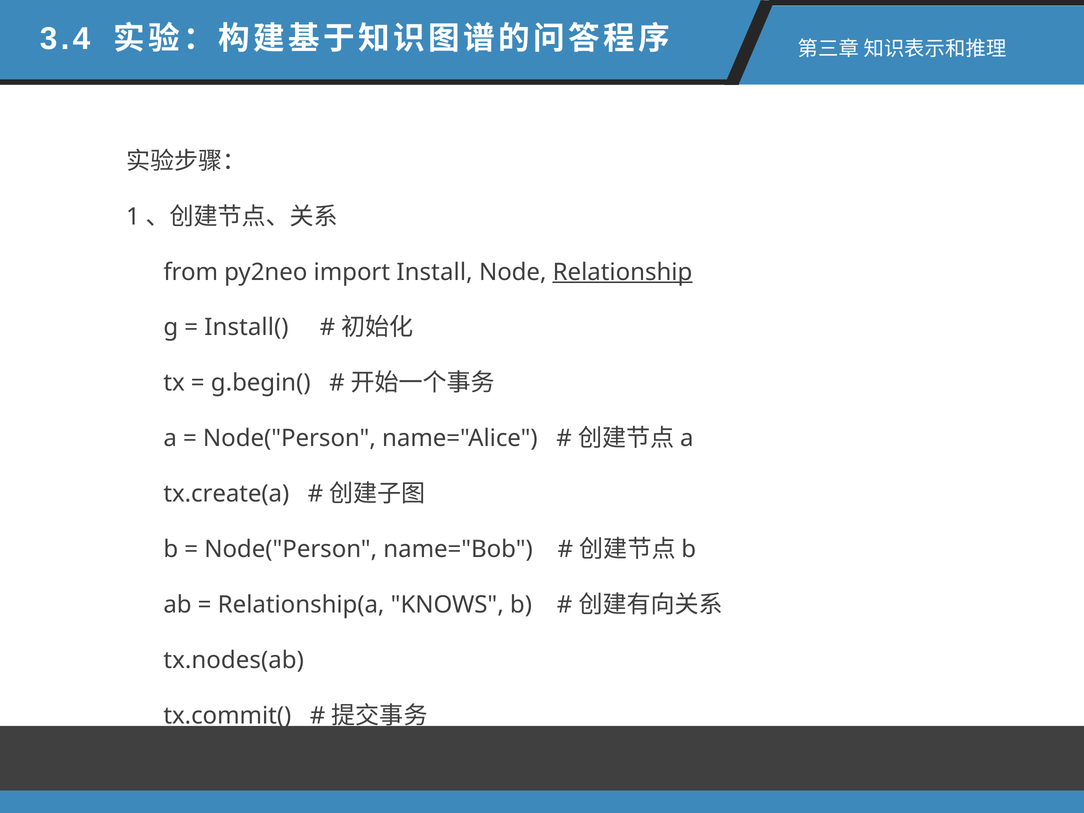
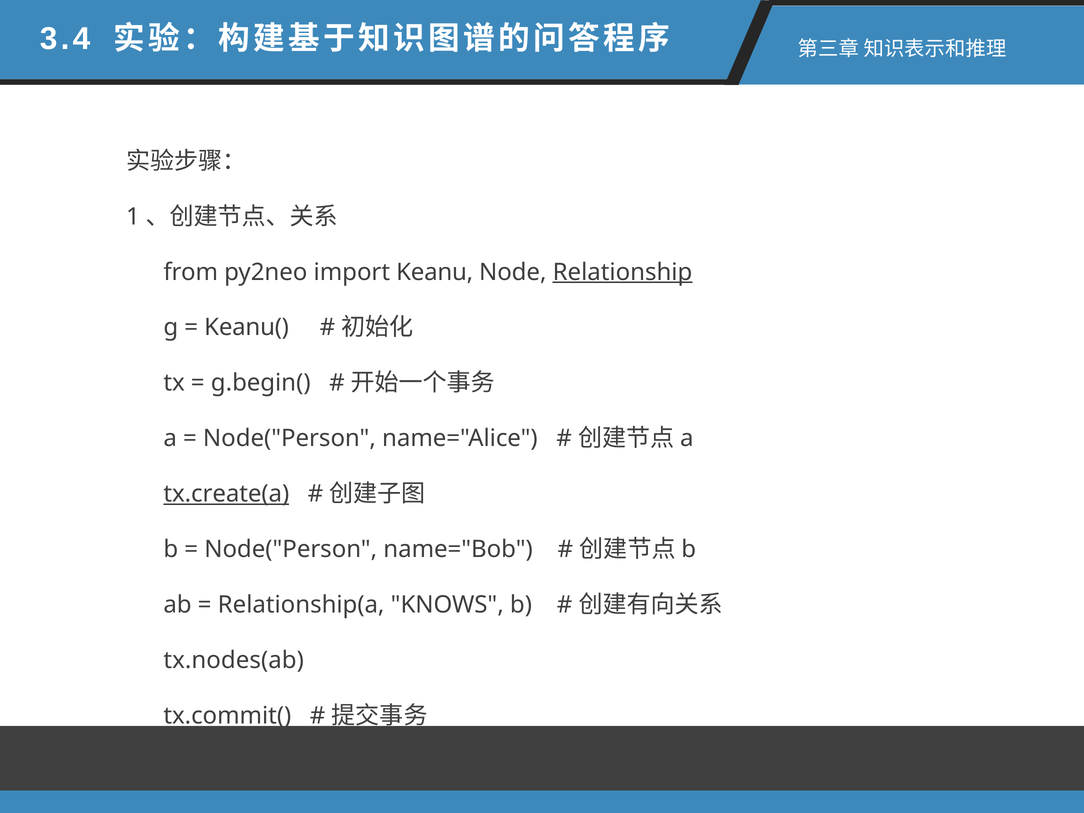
Install: Install -> Keanu
Install(: Install( -> Keanu(
tx.create(a underline: none -> present
